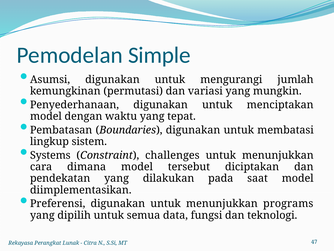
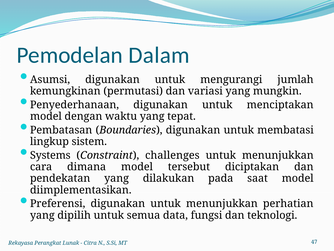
Simple: Simple -> Dalam
programs: programs -> perhatian
